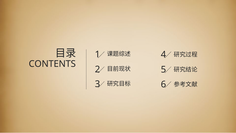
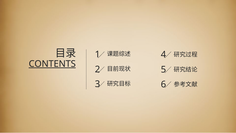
CONTENTS underline: none -> present
